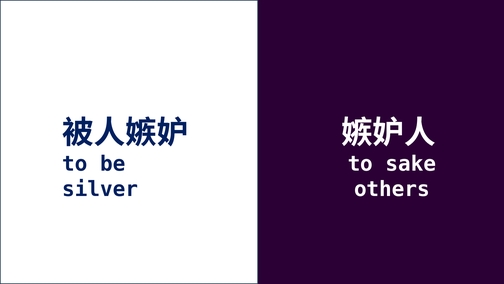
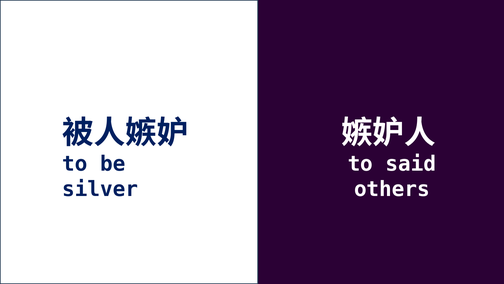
sake: sake -> said
